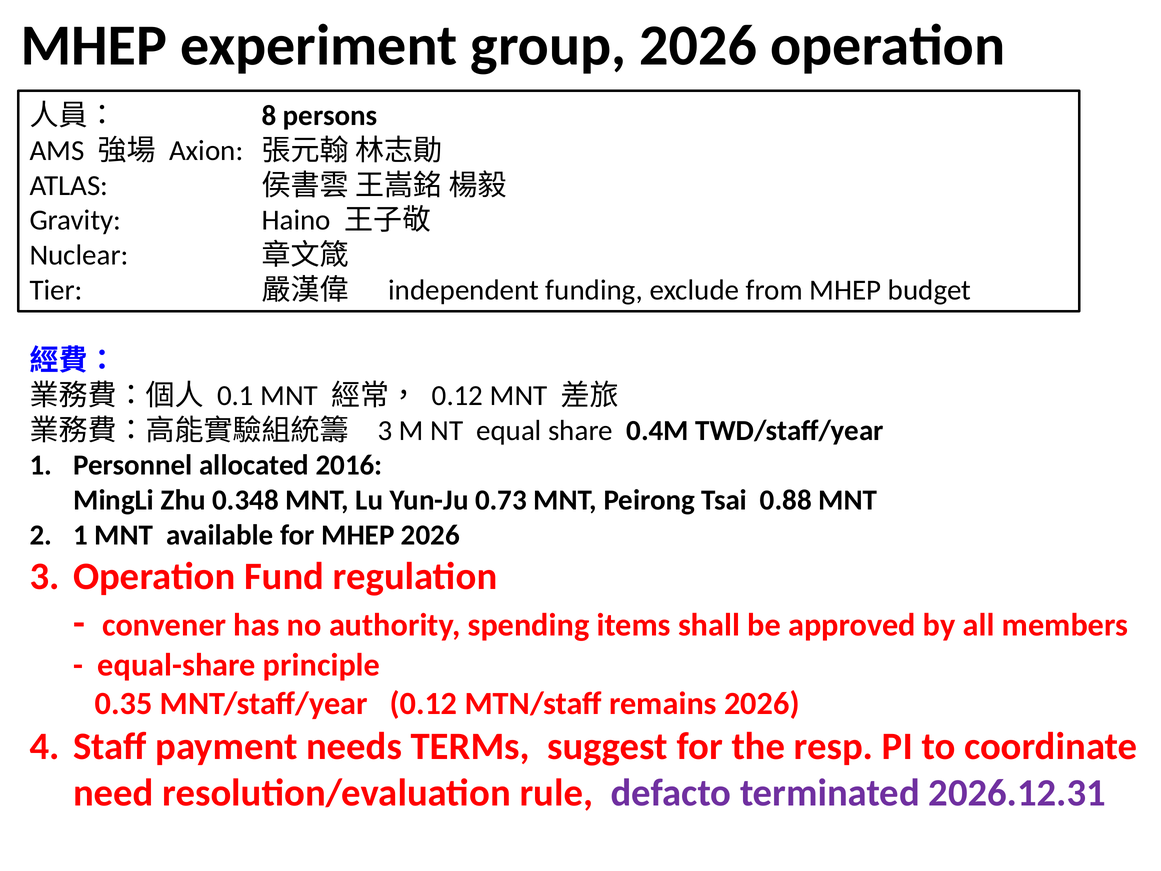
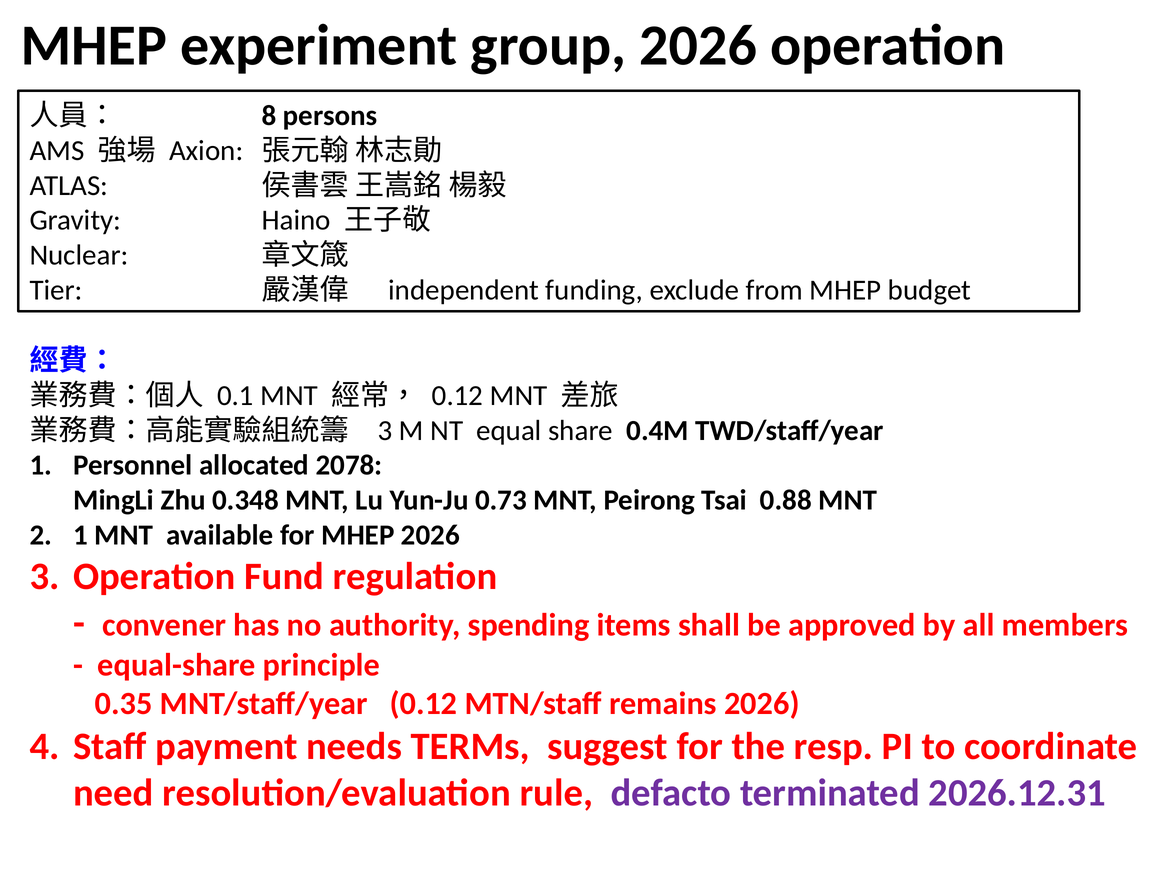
2016: 2016 -> 2078
